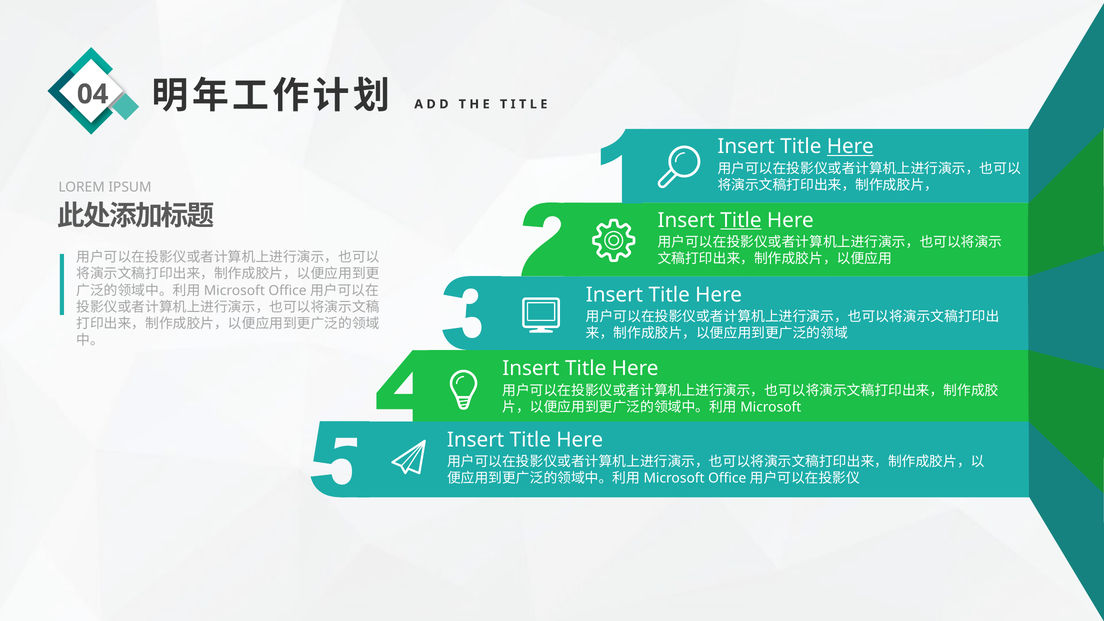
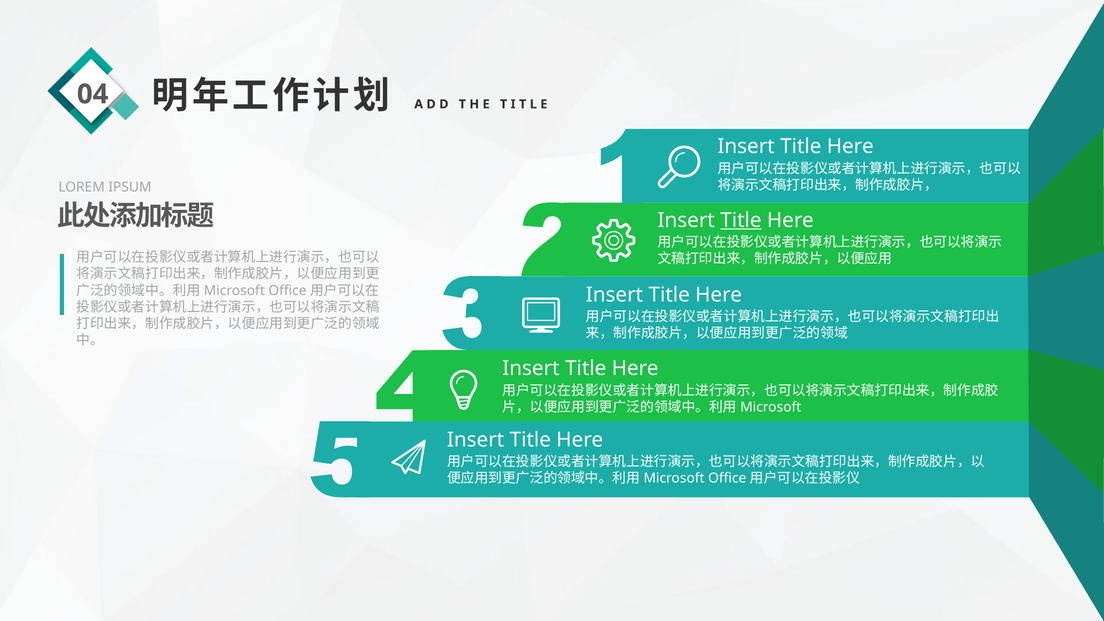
Here at (850, 147) underline: present -> none
